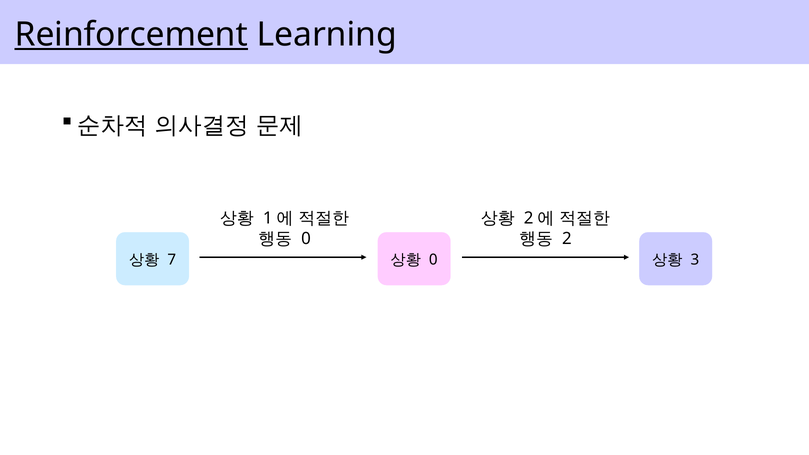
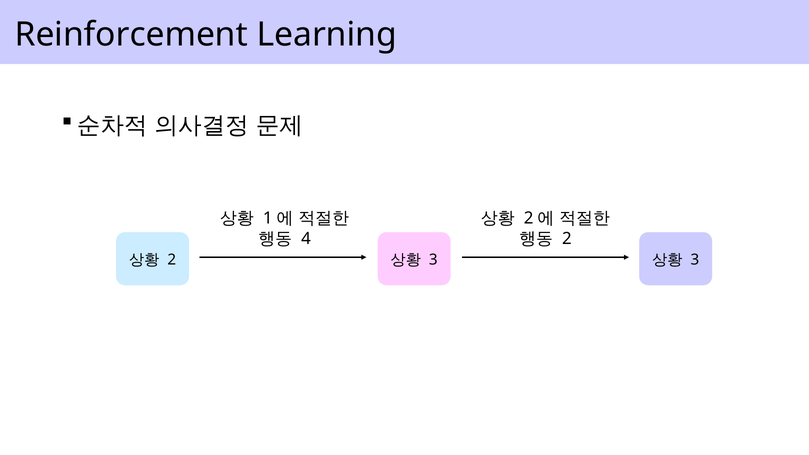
Reinforcement underline: present -> none
0 at (306, 239): 0 -> 4
7 at (172, 260): 7 -> 2
0 at (433, 260): 0 -> 3
